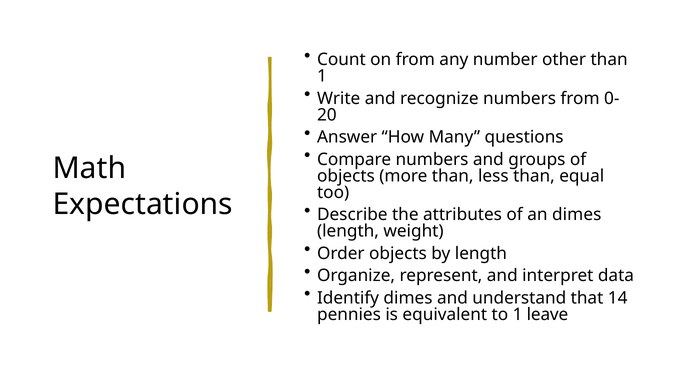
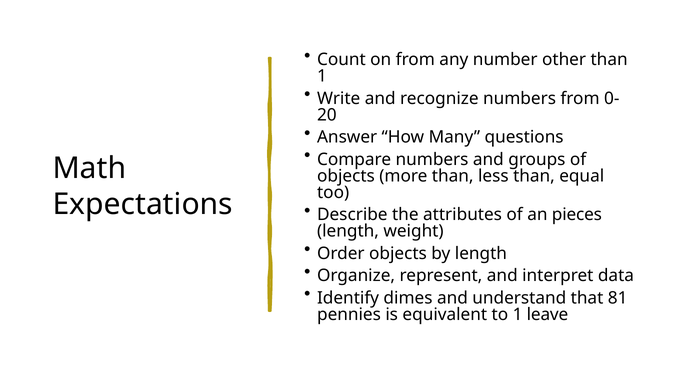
an dimes: dimes -> pieces
14: 14 -> 81
